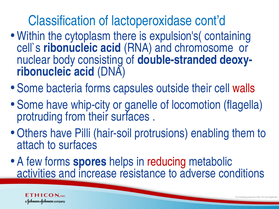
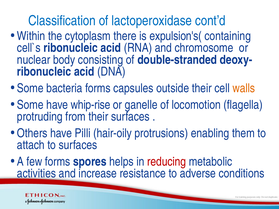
walls colour: red -> orange
whip-city: whip-city -> whip-rise
hair-soil: hair-soil -> hair-oily
